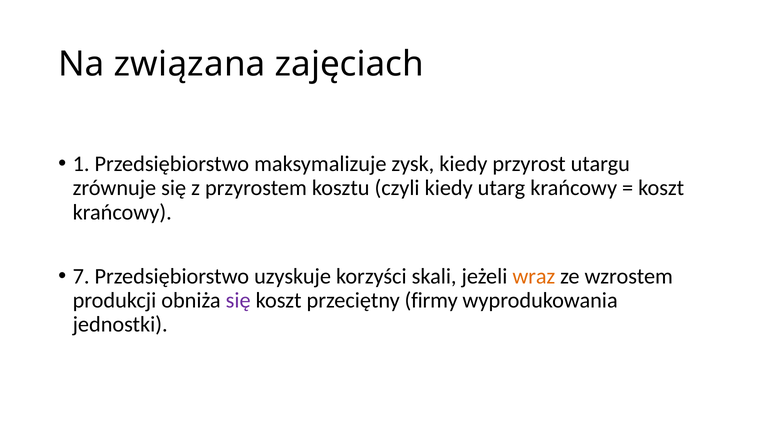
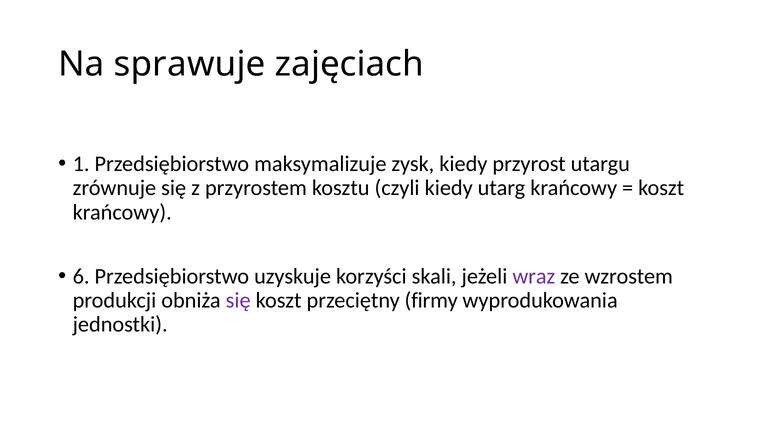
związana: związana -> sprawuje
7: 7 -> 6
wraz colour: orange -> purple
